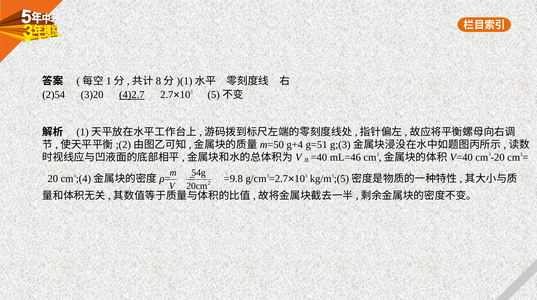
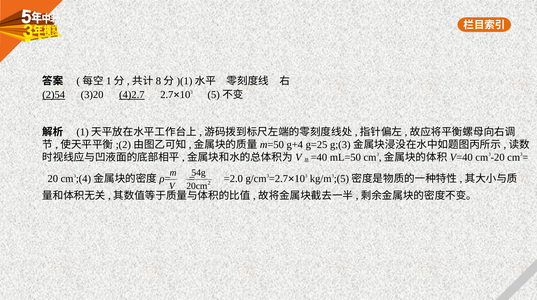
2)54 underline: none -> present
g=51: g=51 -> g=25
mL=46: mL=46 -> mL=50
=9.8: =9.8 -> =2.0
